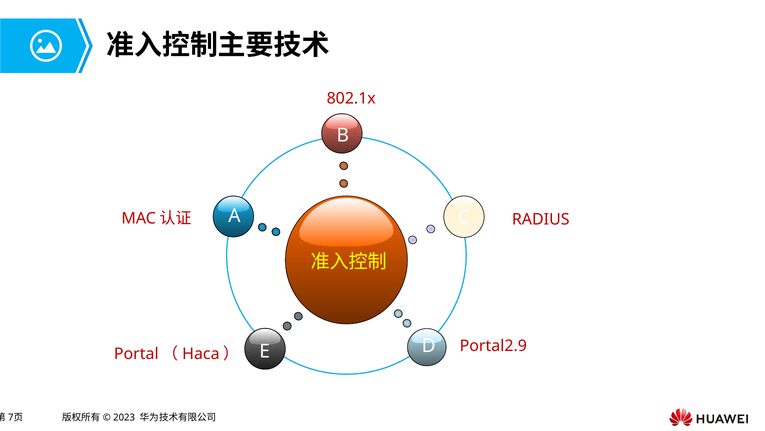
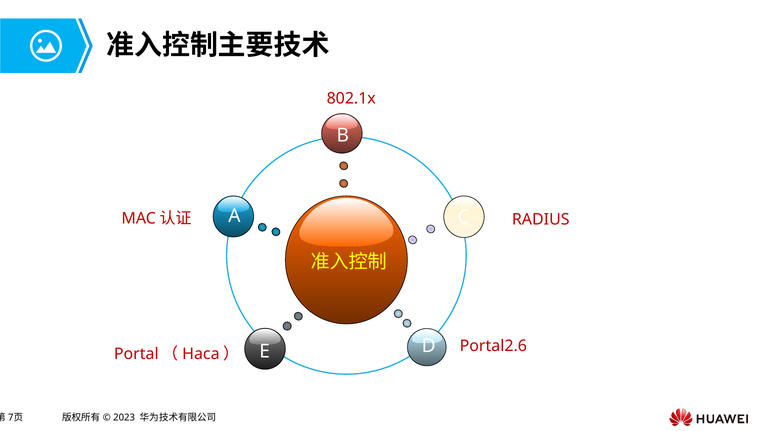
Portal2.9: Portal2.9 -> Portal2.6
